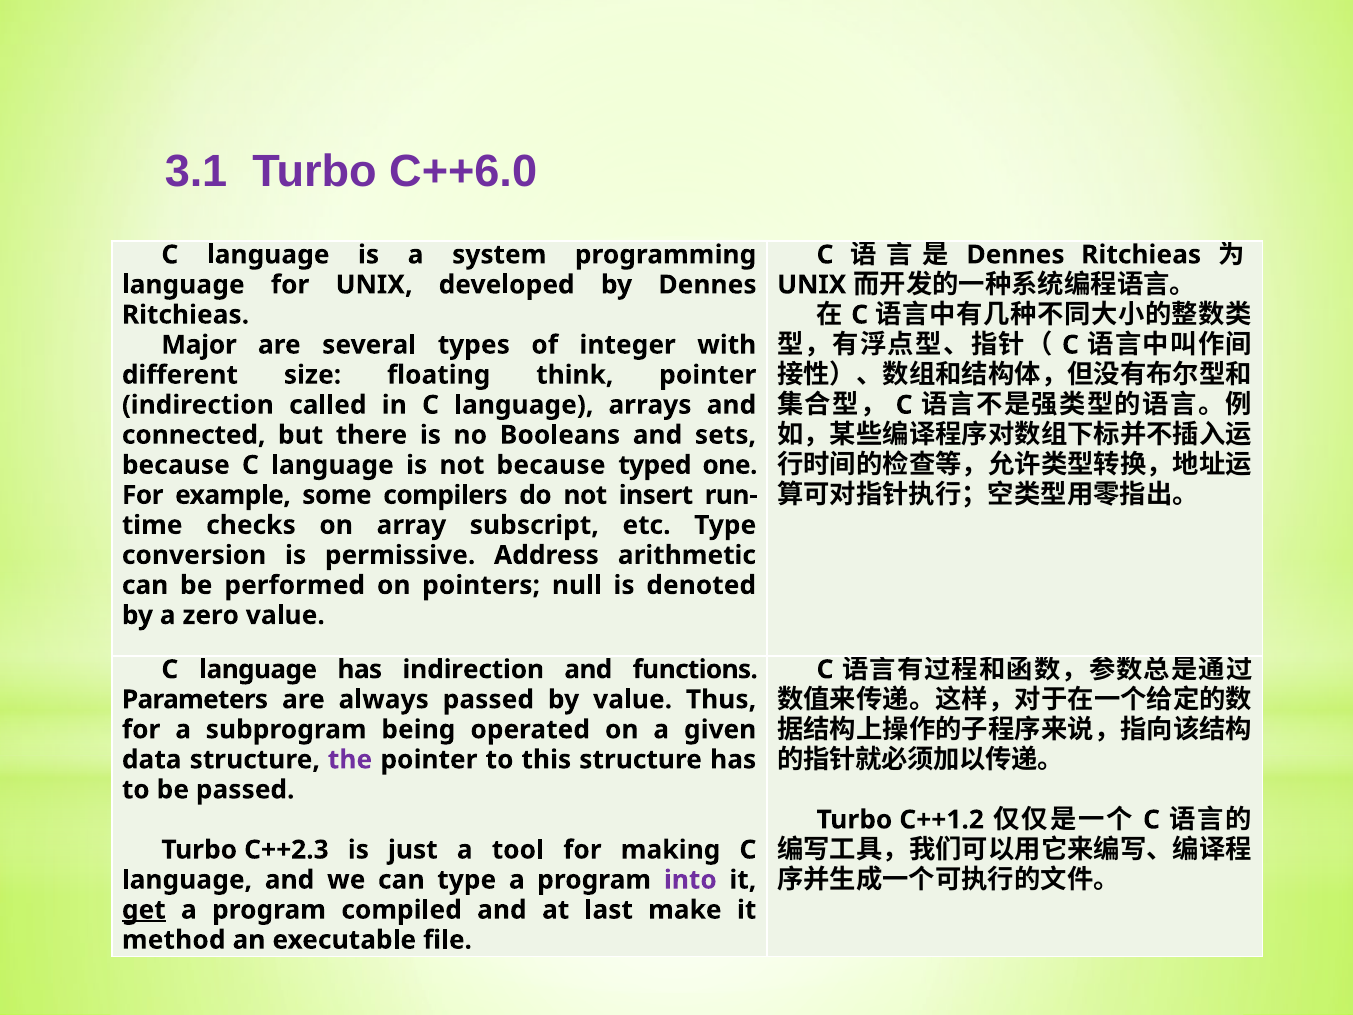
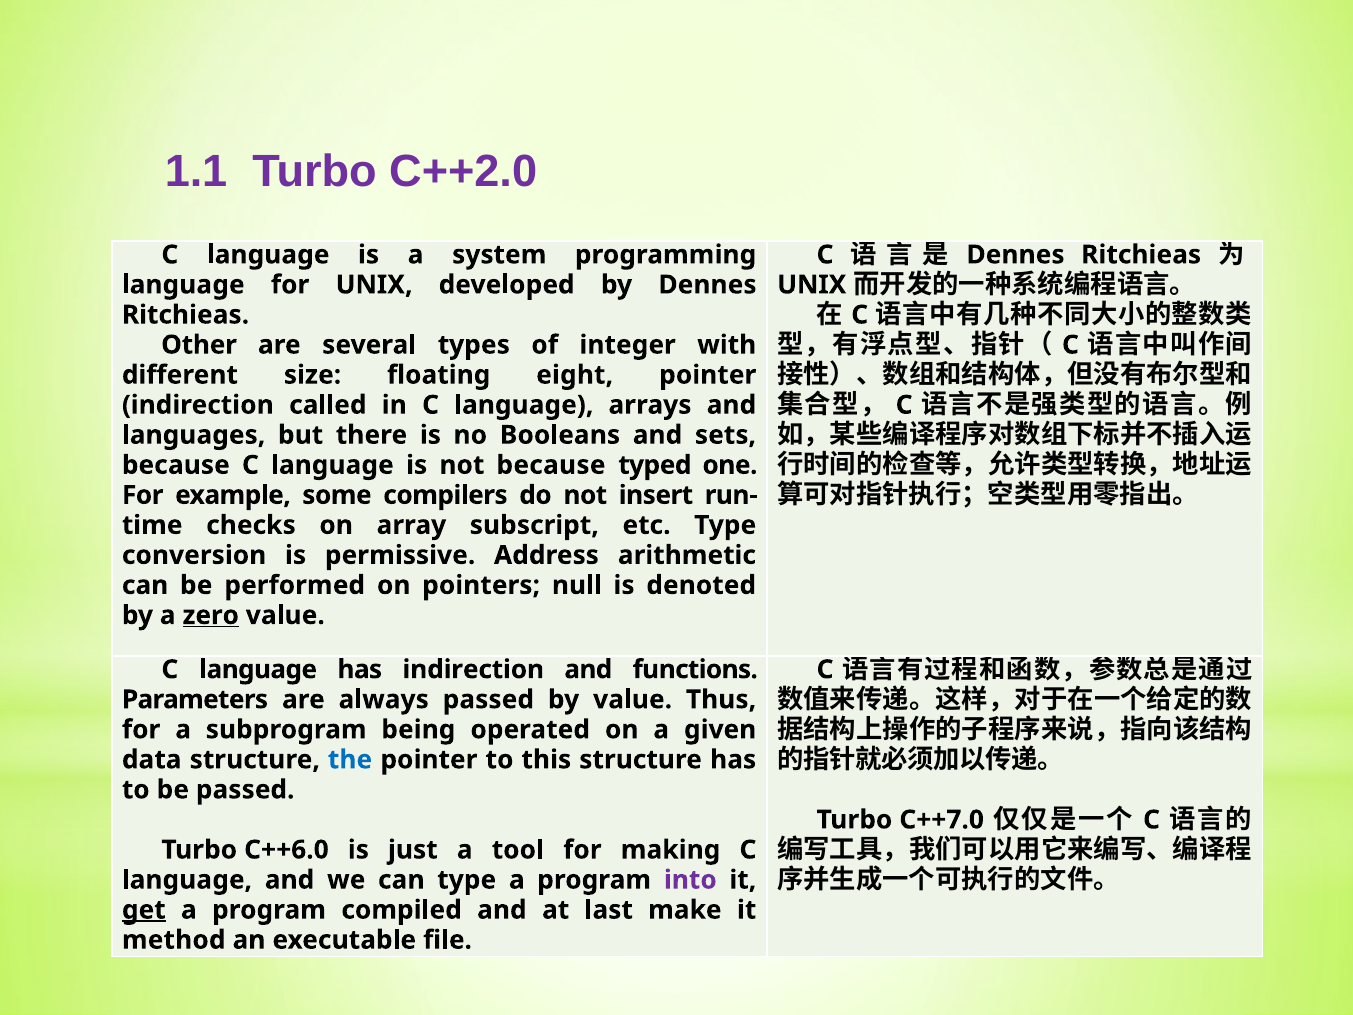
3.1: 3.1 -> 1.1
C++6.0: C++6.0 -> C++2.0
Major: Major -> Other
think: think -> eight
connected: connected -> languages
zero underline: none -> present
the colour: purple -> blue
C++1.2: C++1.2 -> C++7.0
C++2.3: C++2.3 -> C++6.0
